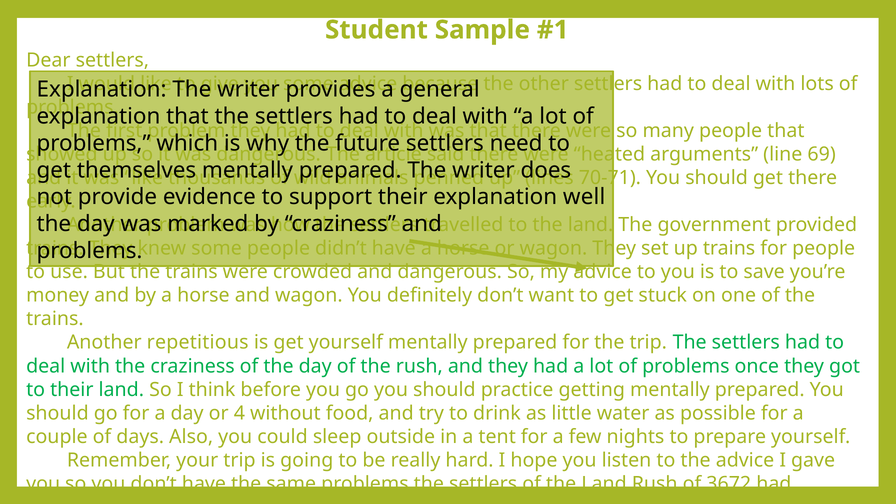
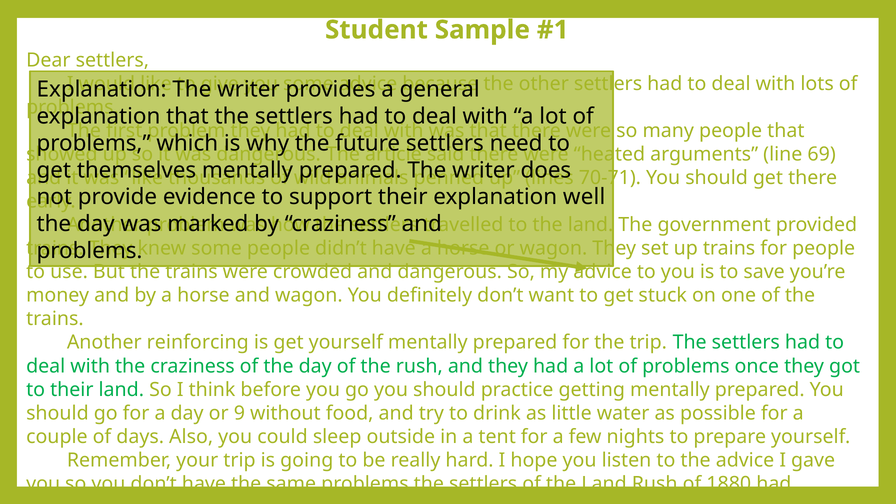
repetitious: repetitious -> reinforcing
4: 4 -> 9
3672: 3672 -> 1880
